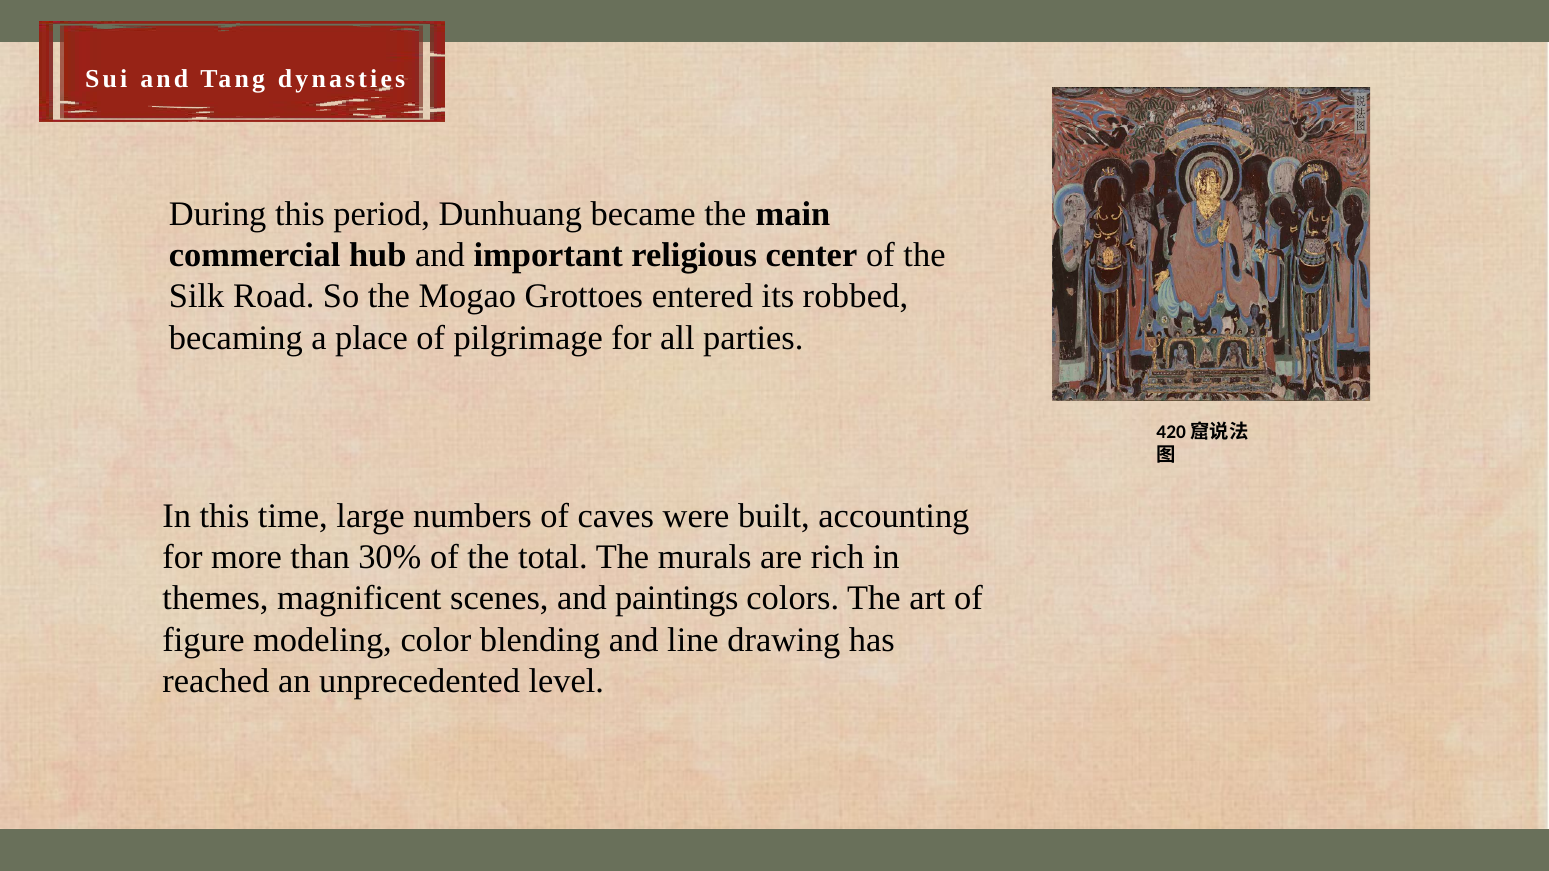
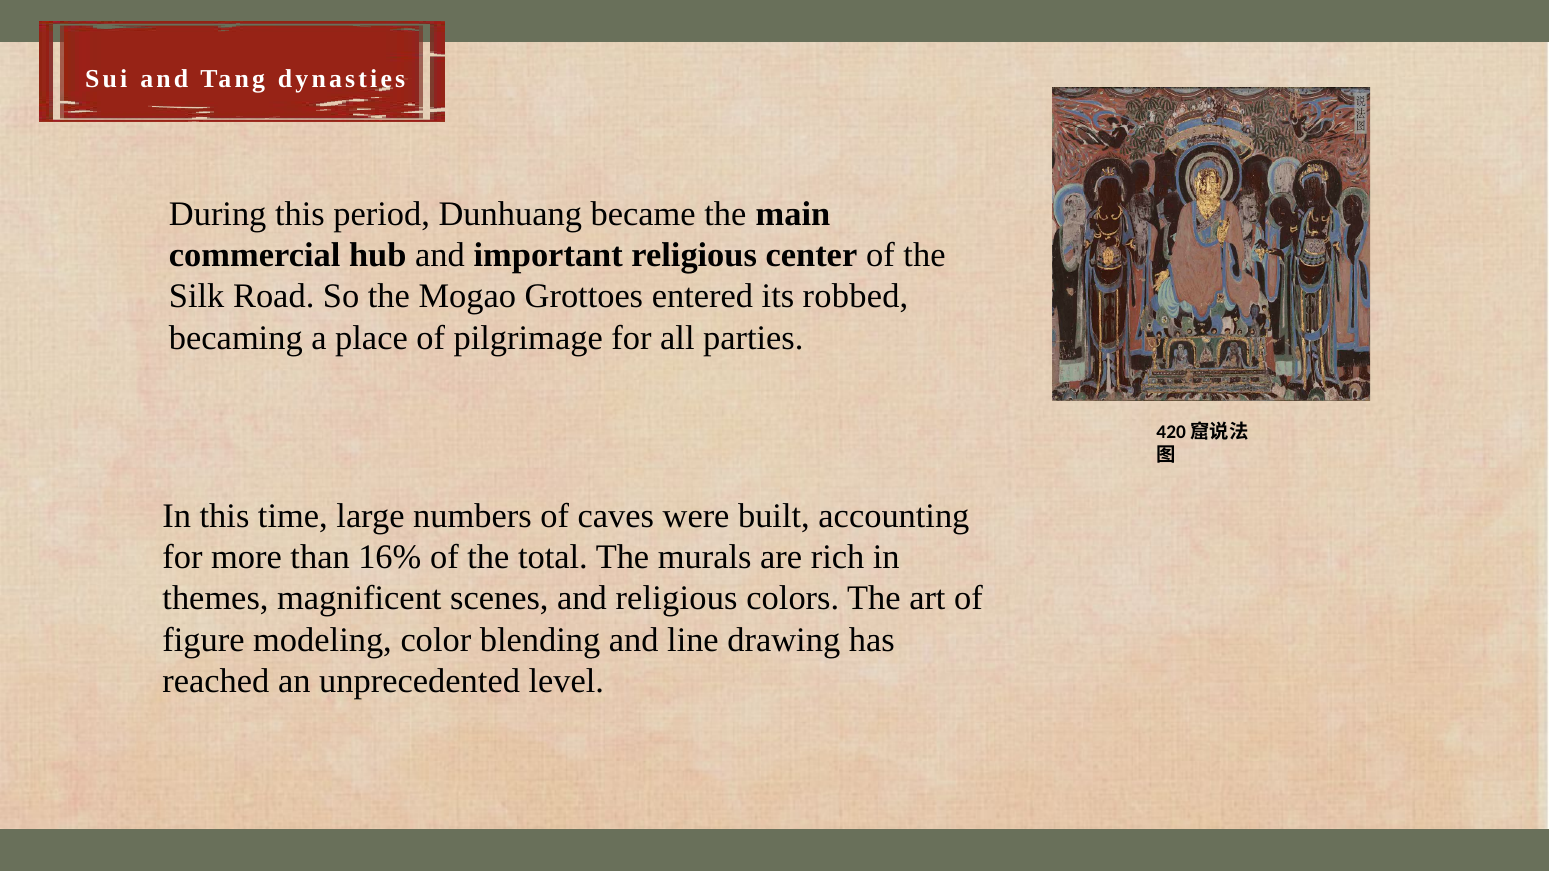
30%: 30% -> 16%
and paintings: paintings -> religious
